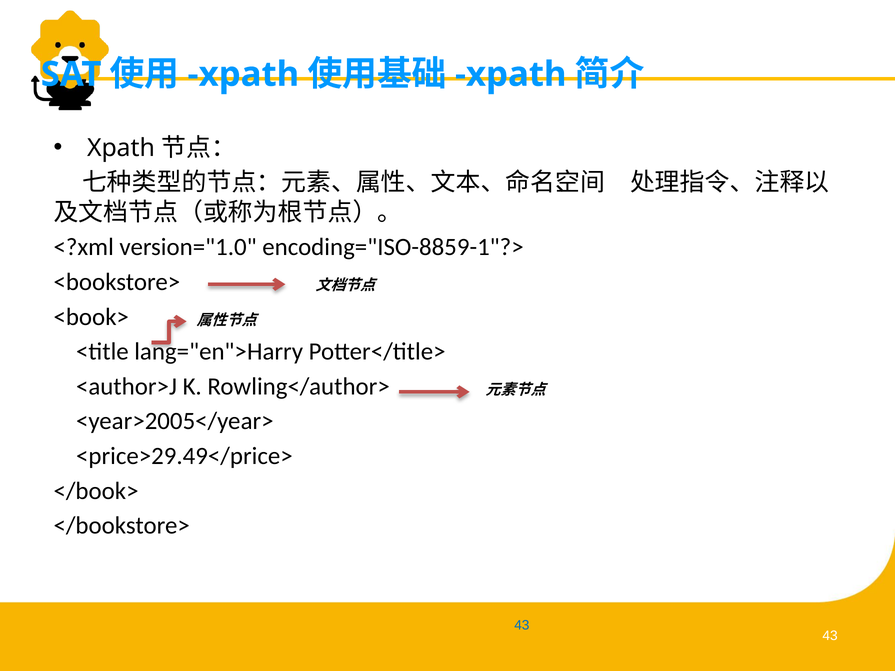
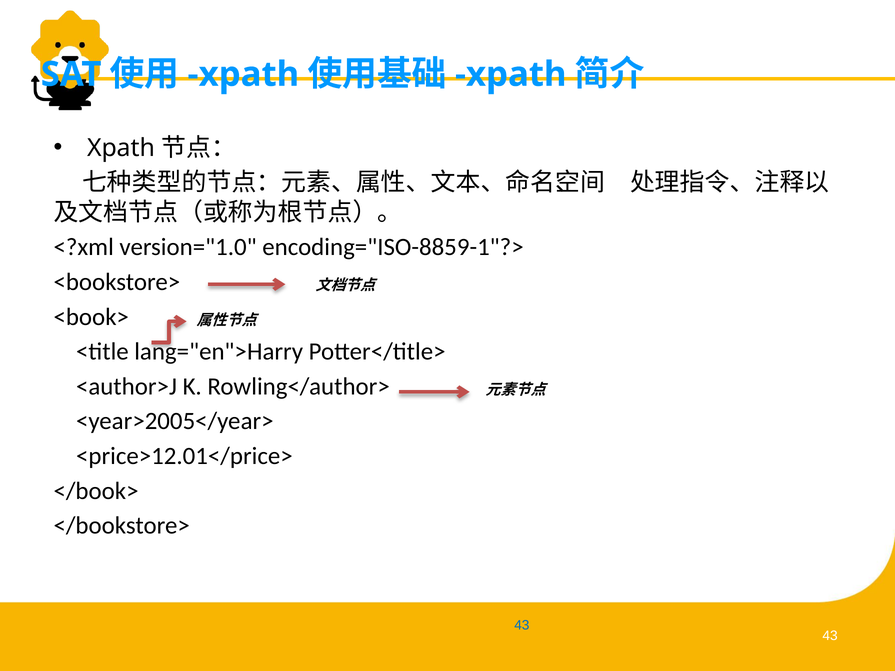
<price>29.49</price>: <price>29.49</price> -> <price>12.01</price>
